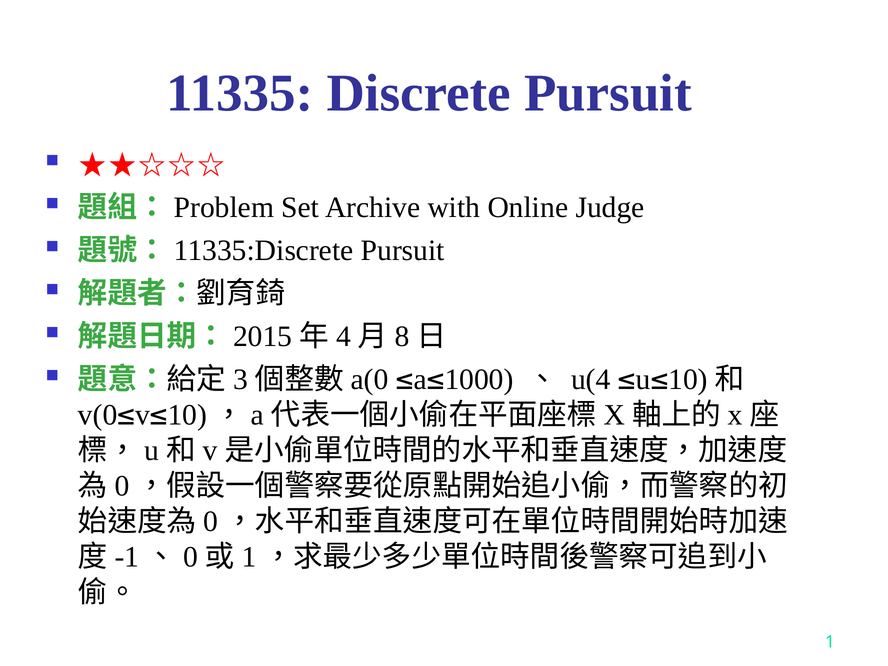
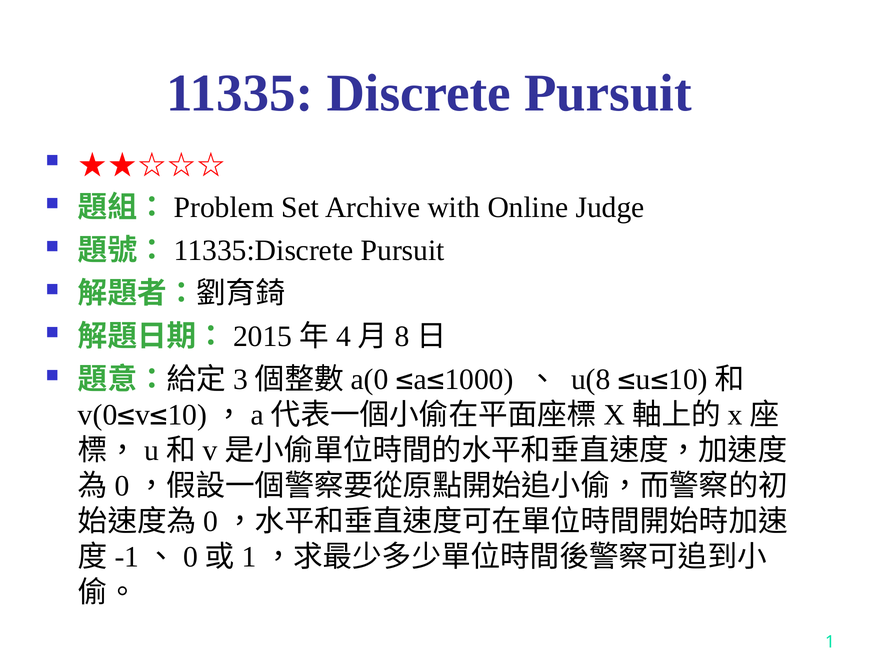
u(4: u(4 -> u(8
